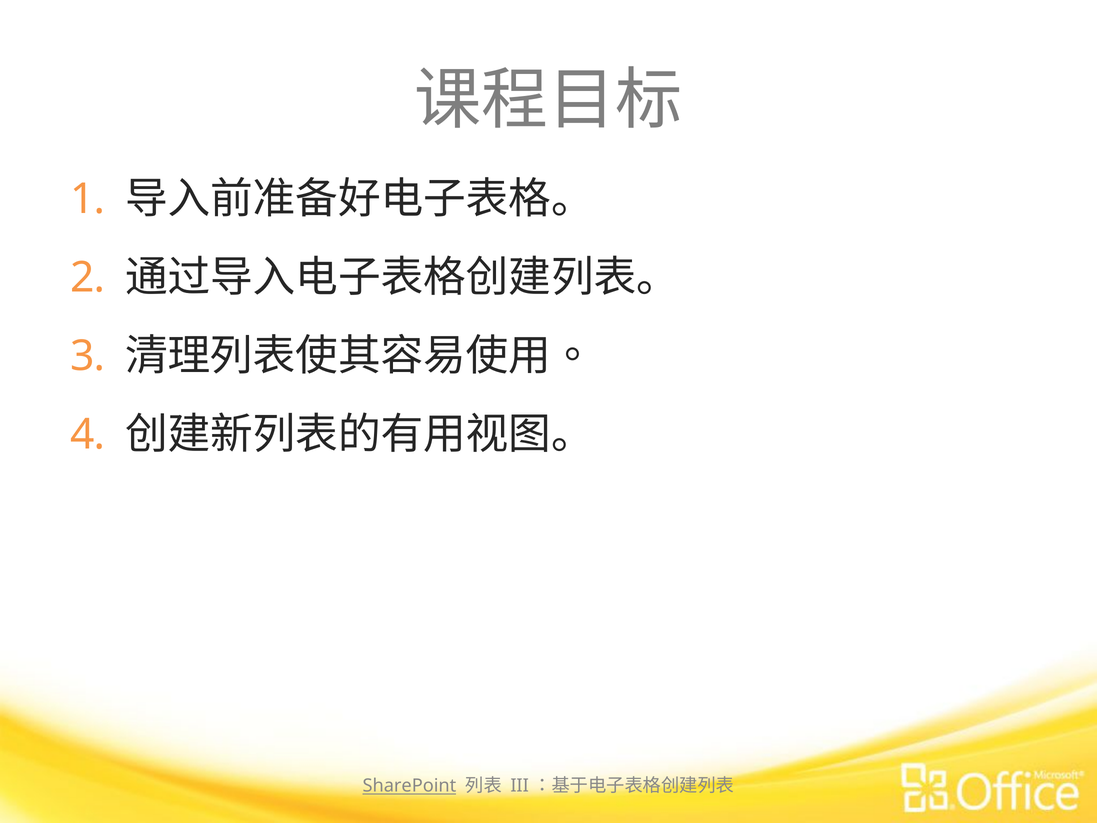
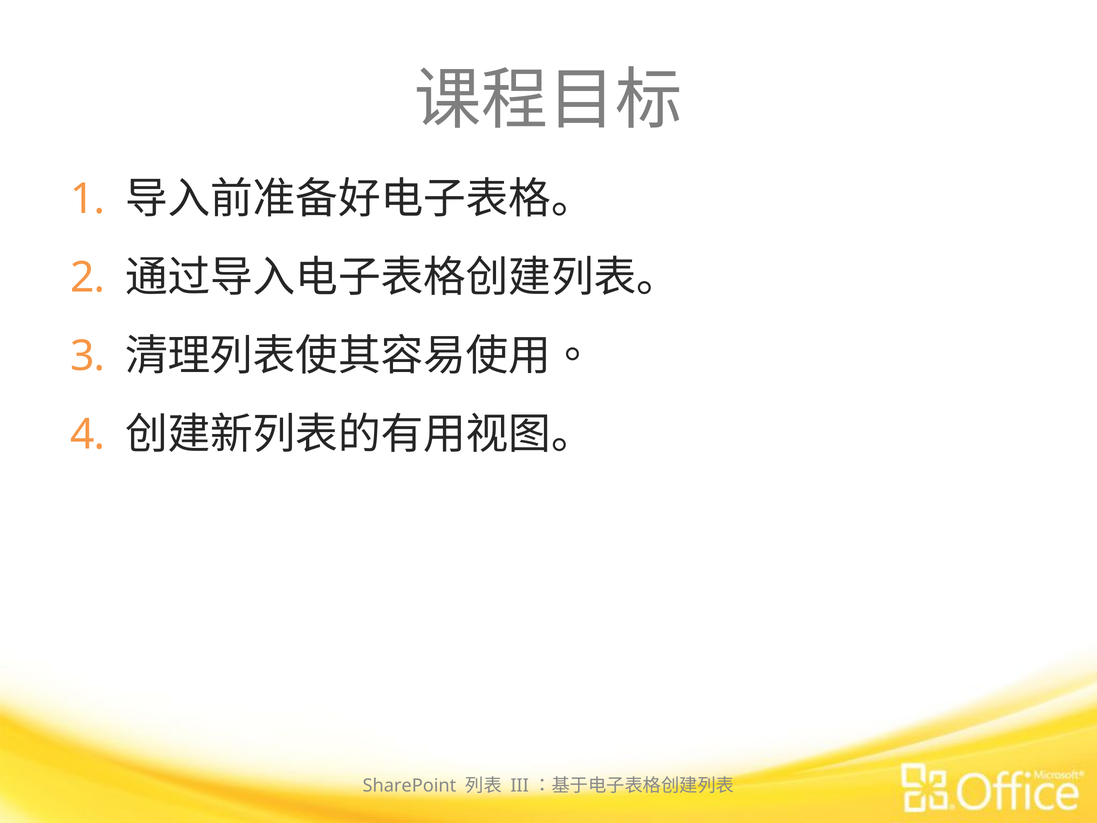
SharePoint underline: present -> none
